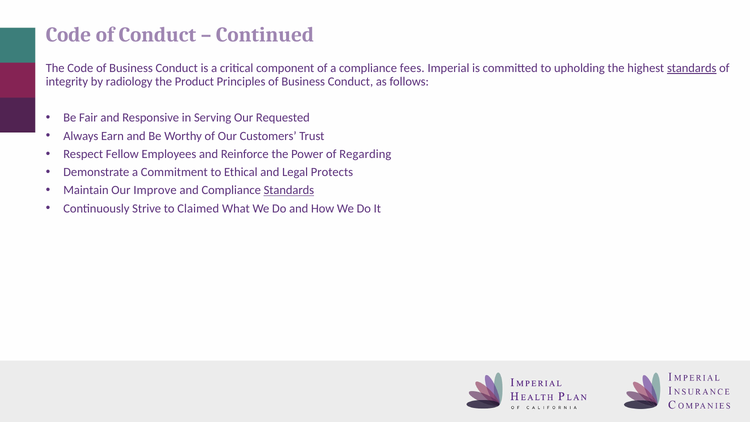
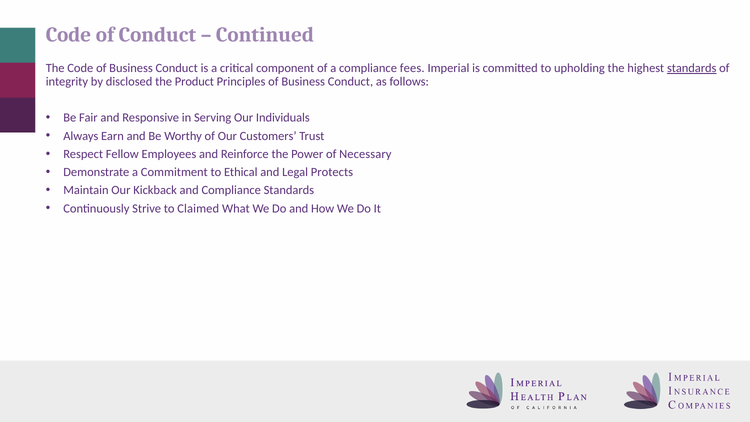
radiology: radiology -> disclosed
Requested: Requested -> Individuals
Regarding: Regarding -> Necessary
Improve: Improve -> Kickback
Standards at (289, 190) underline: present -> none
